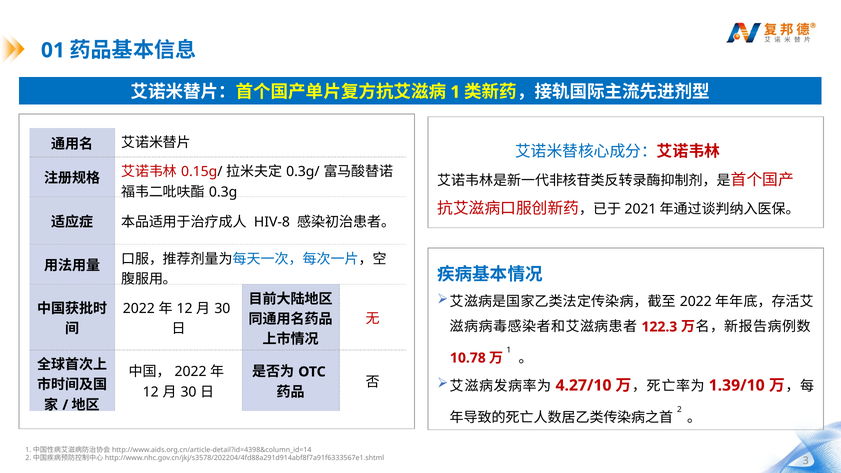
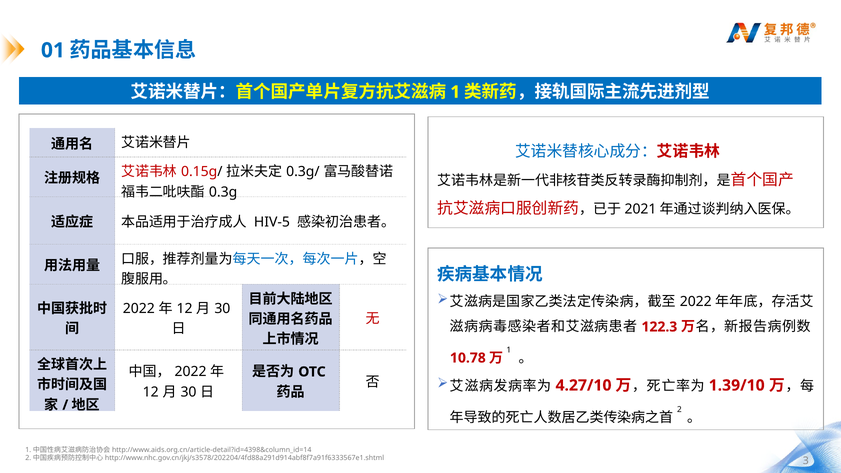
HIV-8: HIV-8 -> HIV-5
